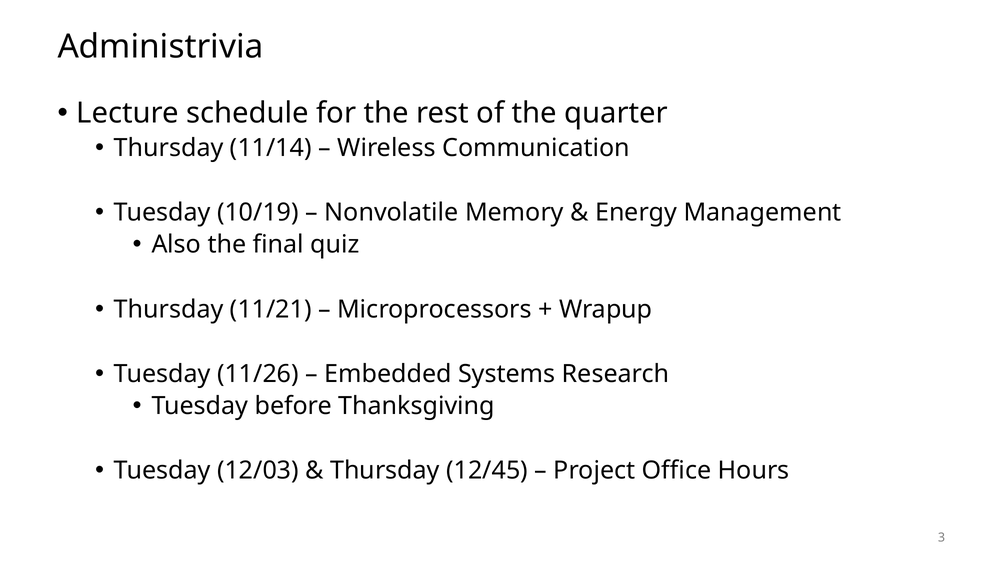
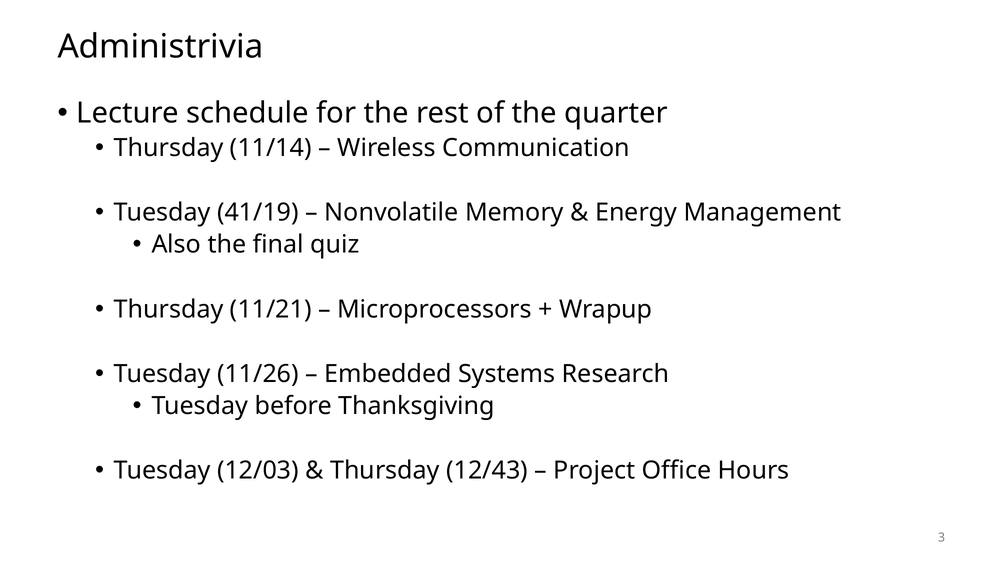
10/19: 10/19 -> 41/19
12/45: 12/45 -> 12/43
